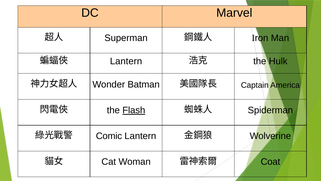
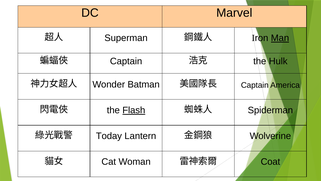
Man underline: none -> present
Lantern at (126, 61): Lantern -> Captain
Comic: Comic -> Today
